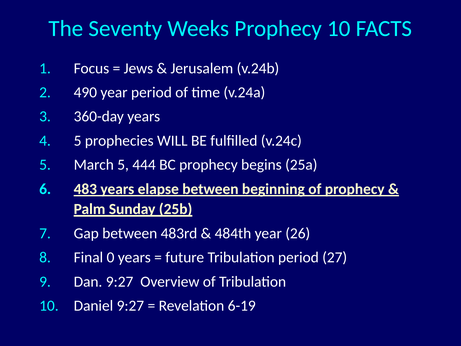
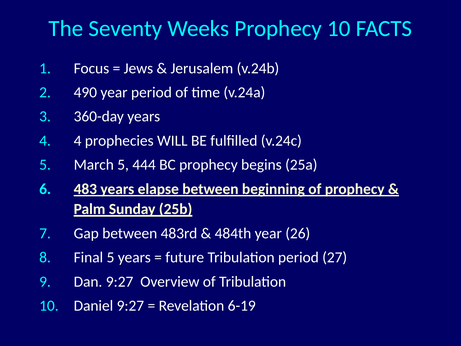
5 at (78, 141): 5 -> 4
Final 0: 0 -> 5
